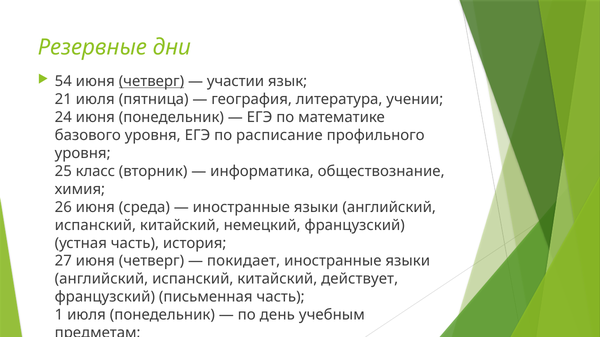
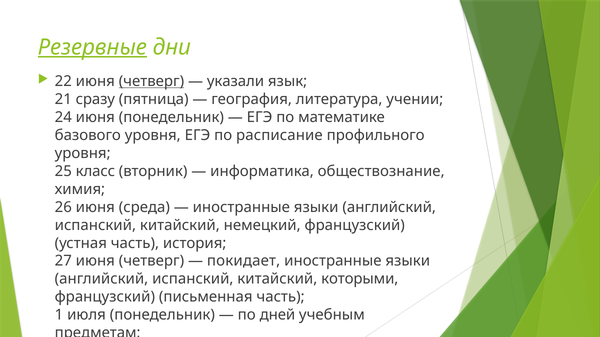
Резервные underline: none -> present
54: 54 -> 22
участии: участии -> указали
21 июля: июля -> сразу
действует: действует -> которыми
день: день -> дней
